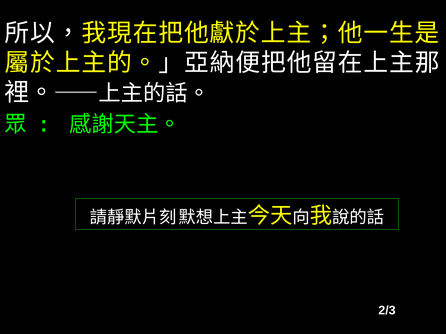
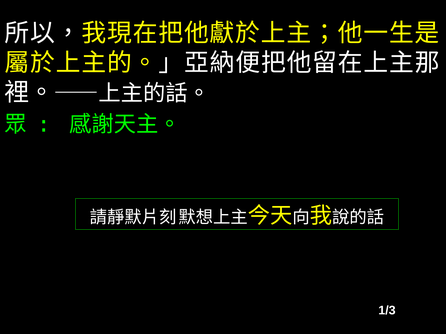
2/3: 2/3 -> 1/3
